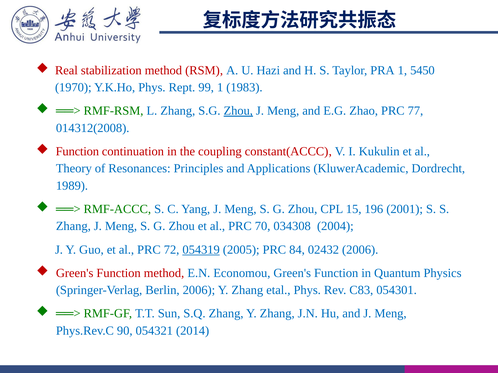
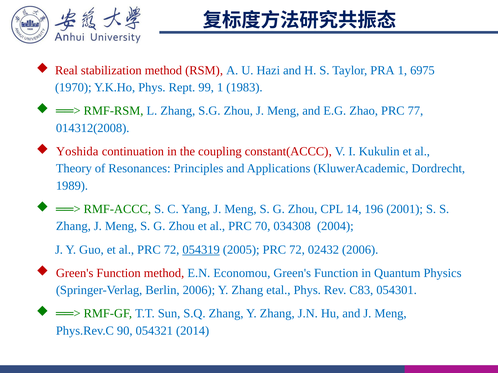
5450: 5450 -> 6975
Zhou at (238, 111) underline: present -> none
Function at (77, 152): Function -> Yoshida
15: 15 -> 14
2005 PRC 84: 84 -> 72
